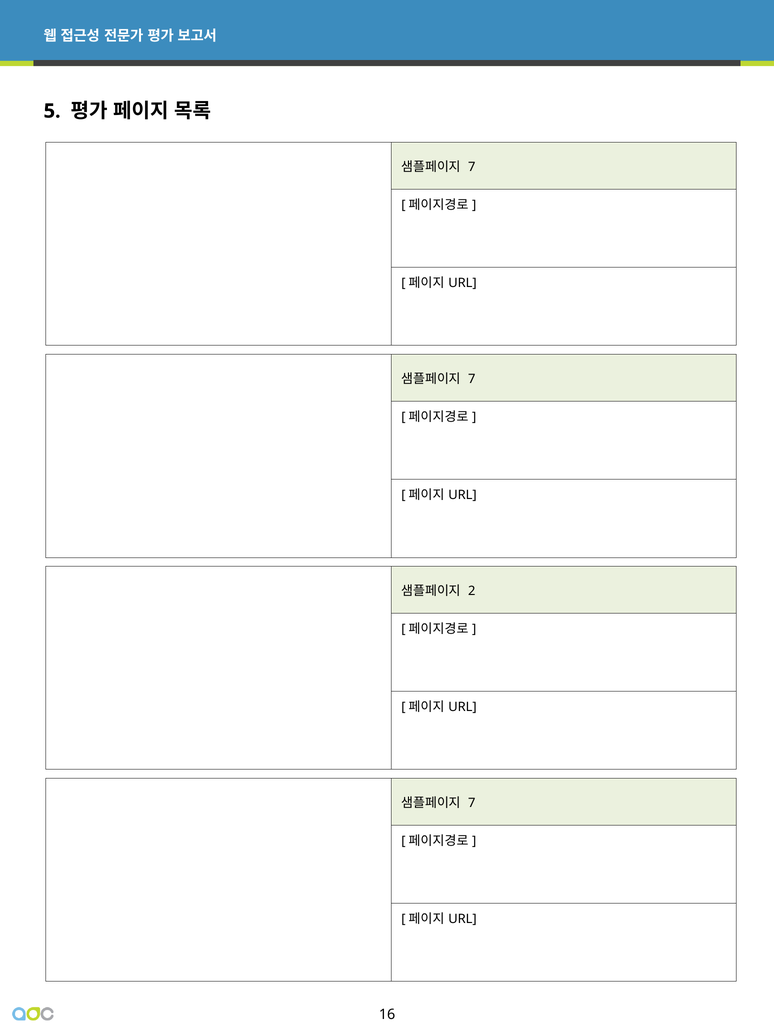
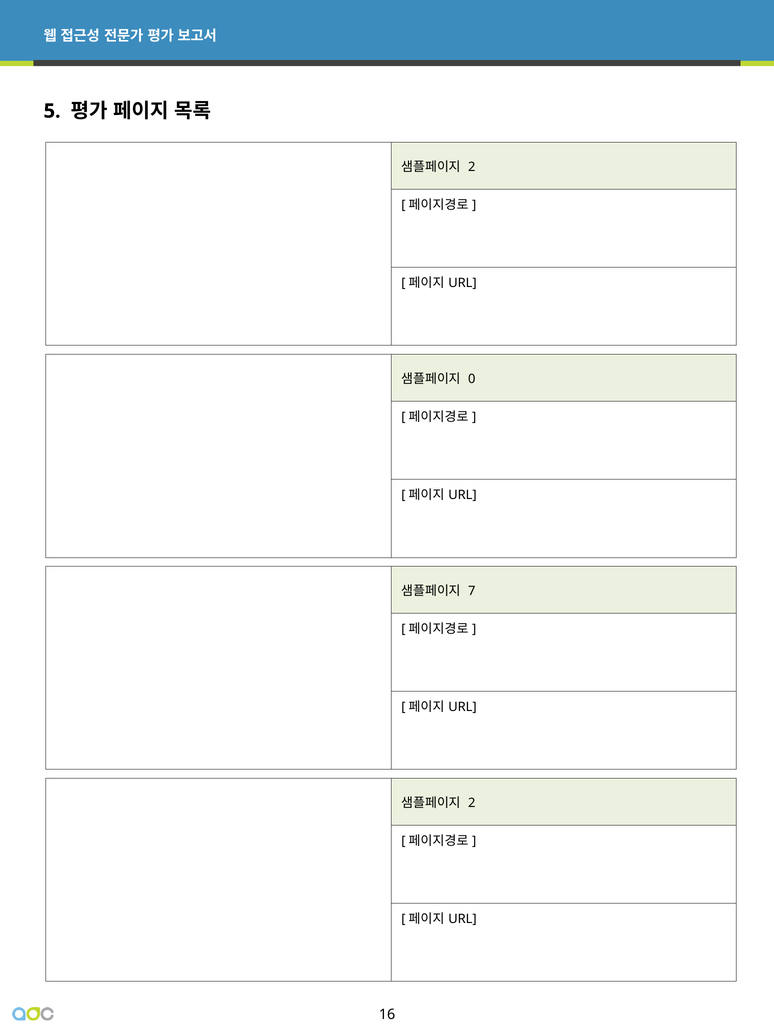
7 at (472, 167): 7 -> 2
7 at (472, 379): 7 -> 0
2: 2 -> 7
7 at (472, 803): 7 -> 2
